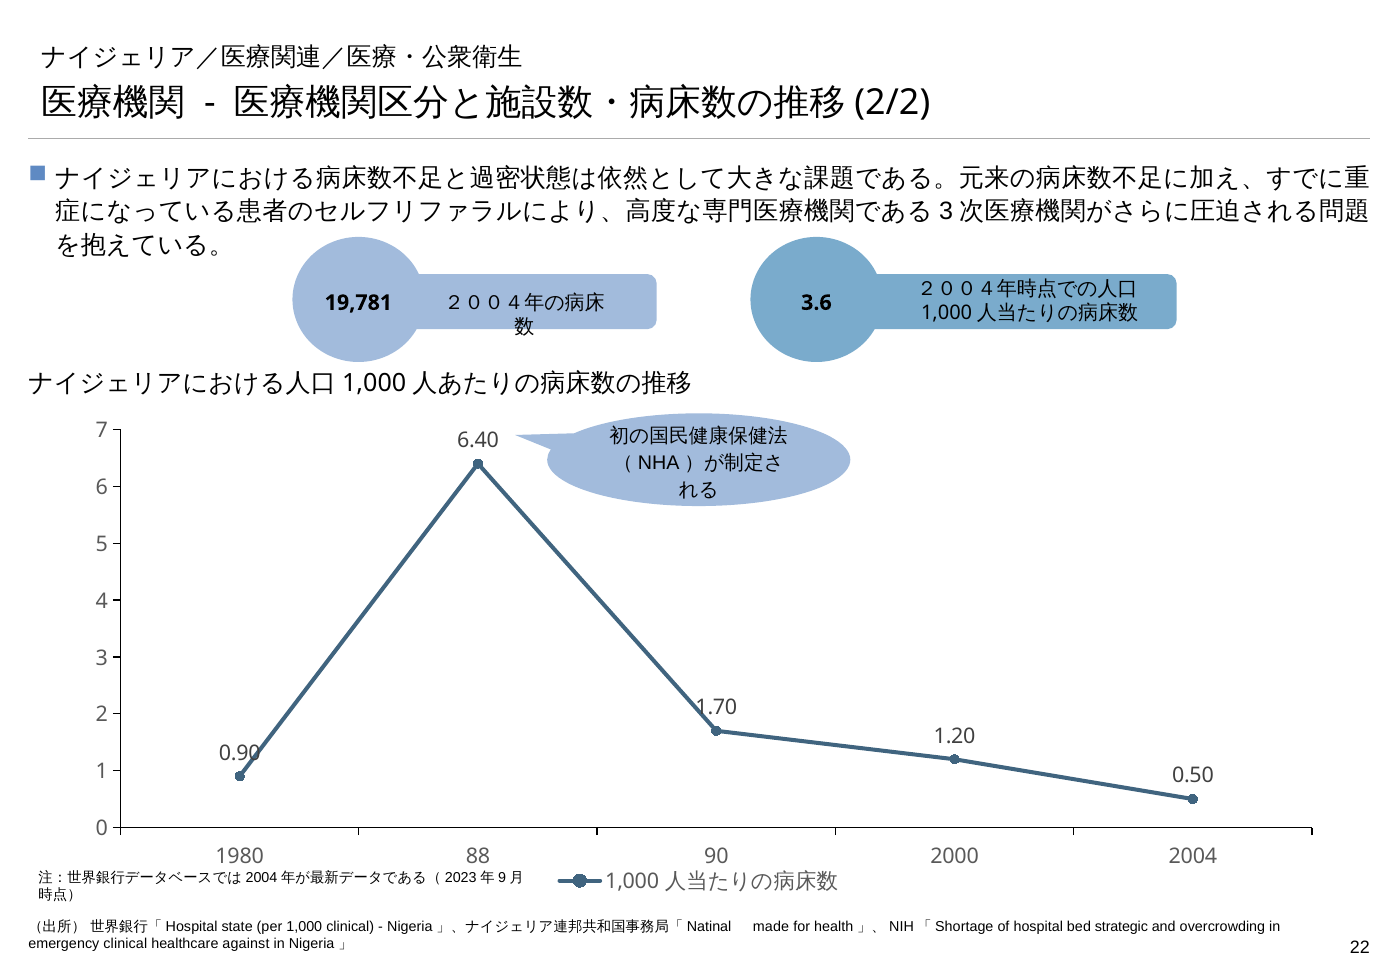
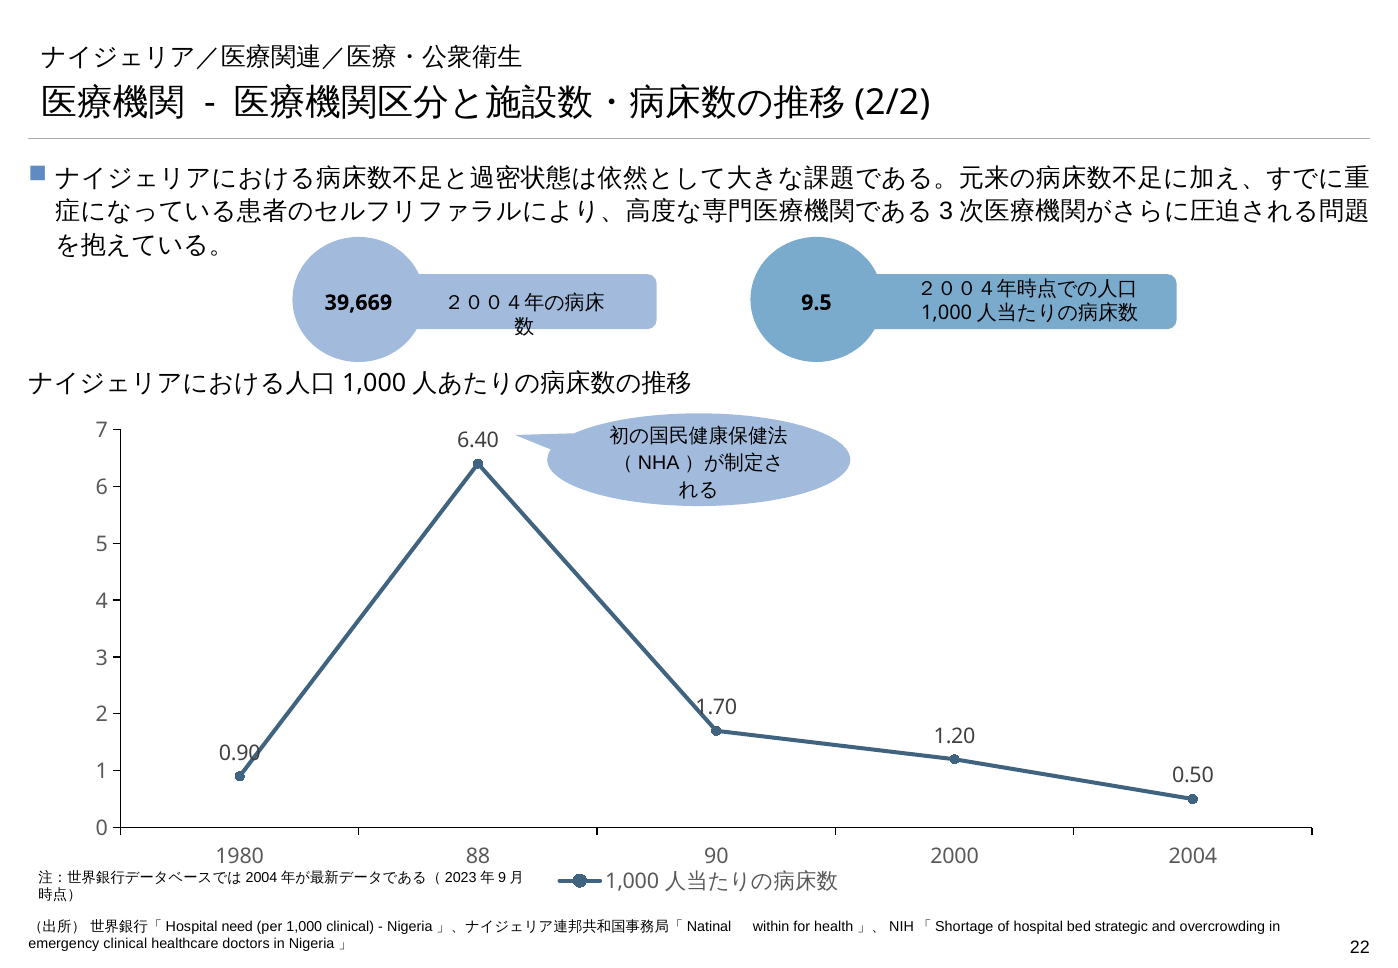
19,781: 19,781 -> 39,669
3.6: 3.6 -> 9.5
state: state -> need
made: made -> within
against: against -> doctors
